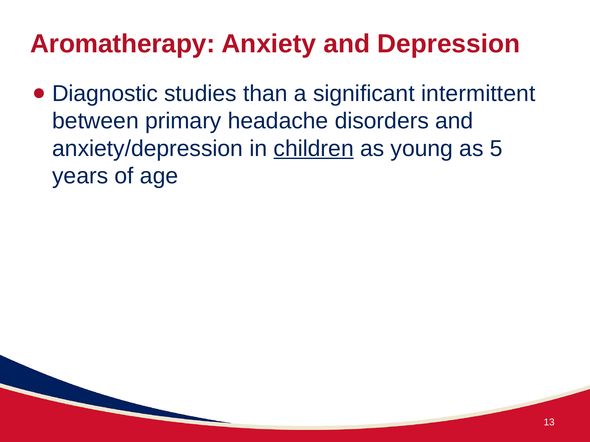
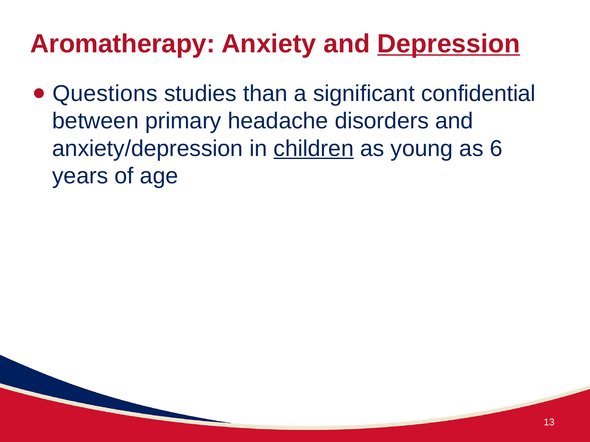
Depression underline: none -> present
Diagnostic: Diagnostic -> Questions
intermittent: intermittent -> confidential
5: 5 -> 6
